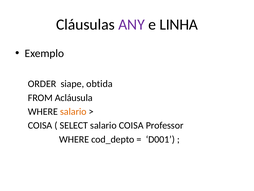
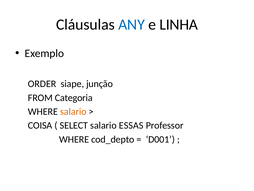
ANY colour: purple -> blue
obtida: obtida -> junção
Acláusula: Acláusula -> Categoria
salario COISA: COISA -> ESSAS
